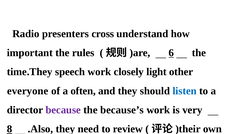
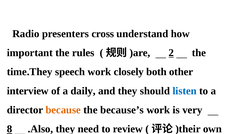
6: 6 -> 2
light: light -> both
everyone: everyone -> interview
often: often -> daily
because colour: purple -> orange
